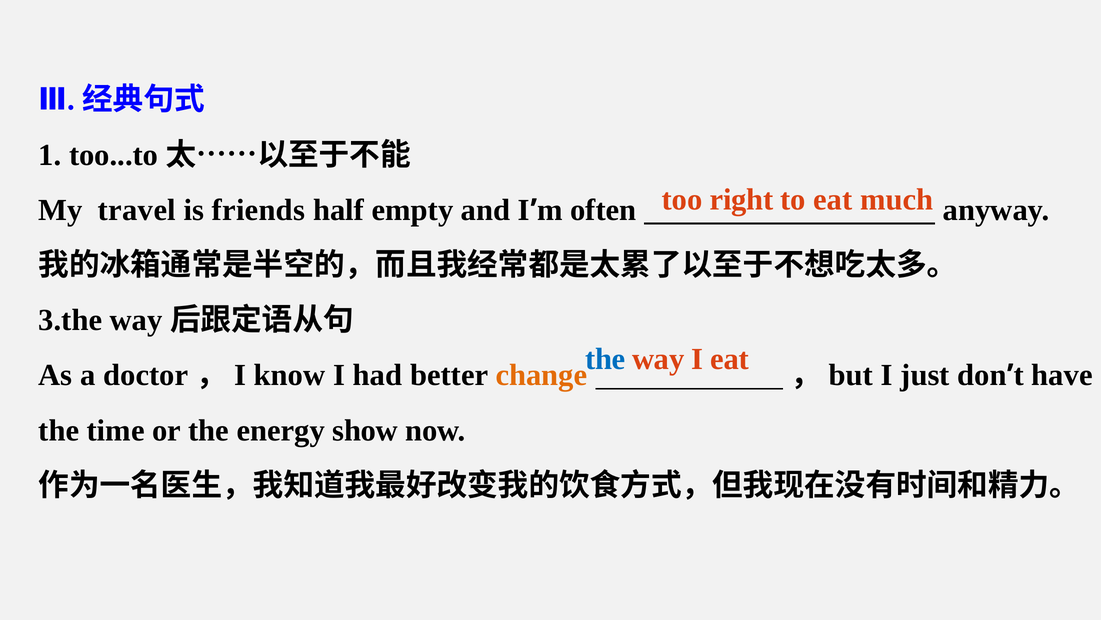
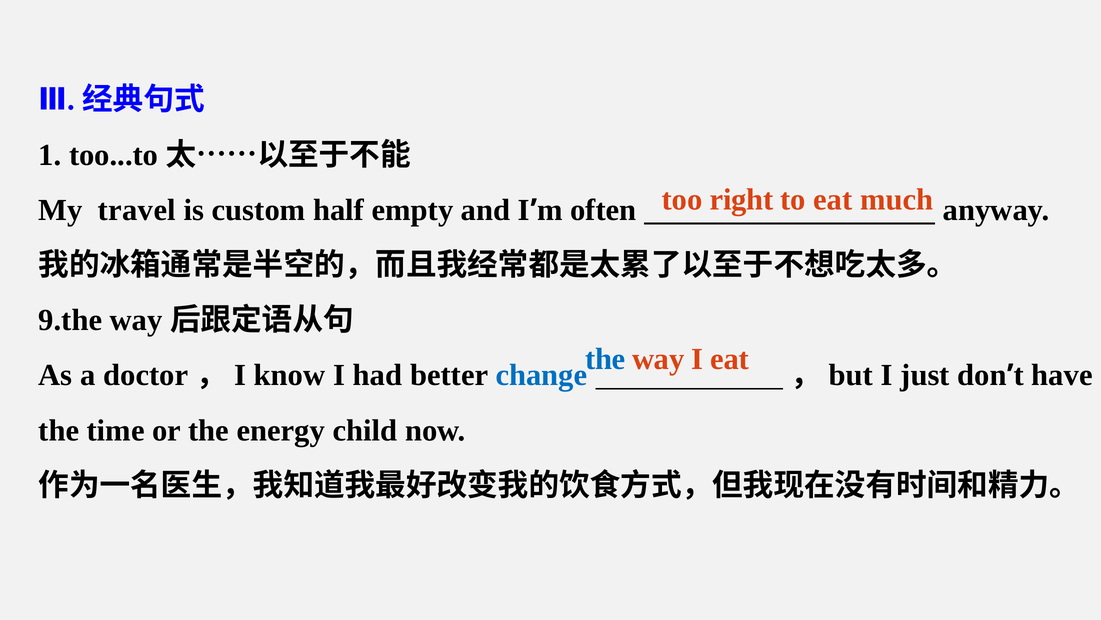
friends: friends -> custom
3.the: 3.the -> 9.the
change colour: orange -> blue
show: show -> child
